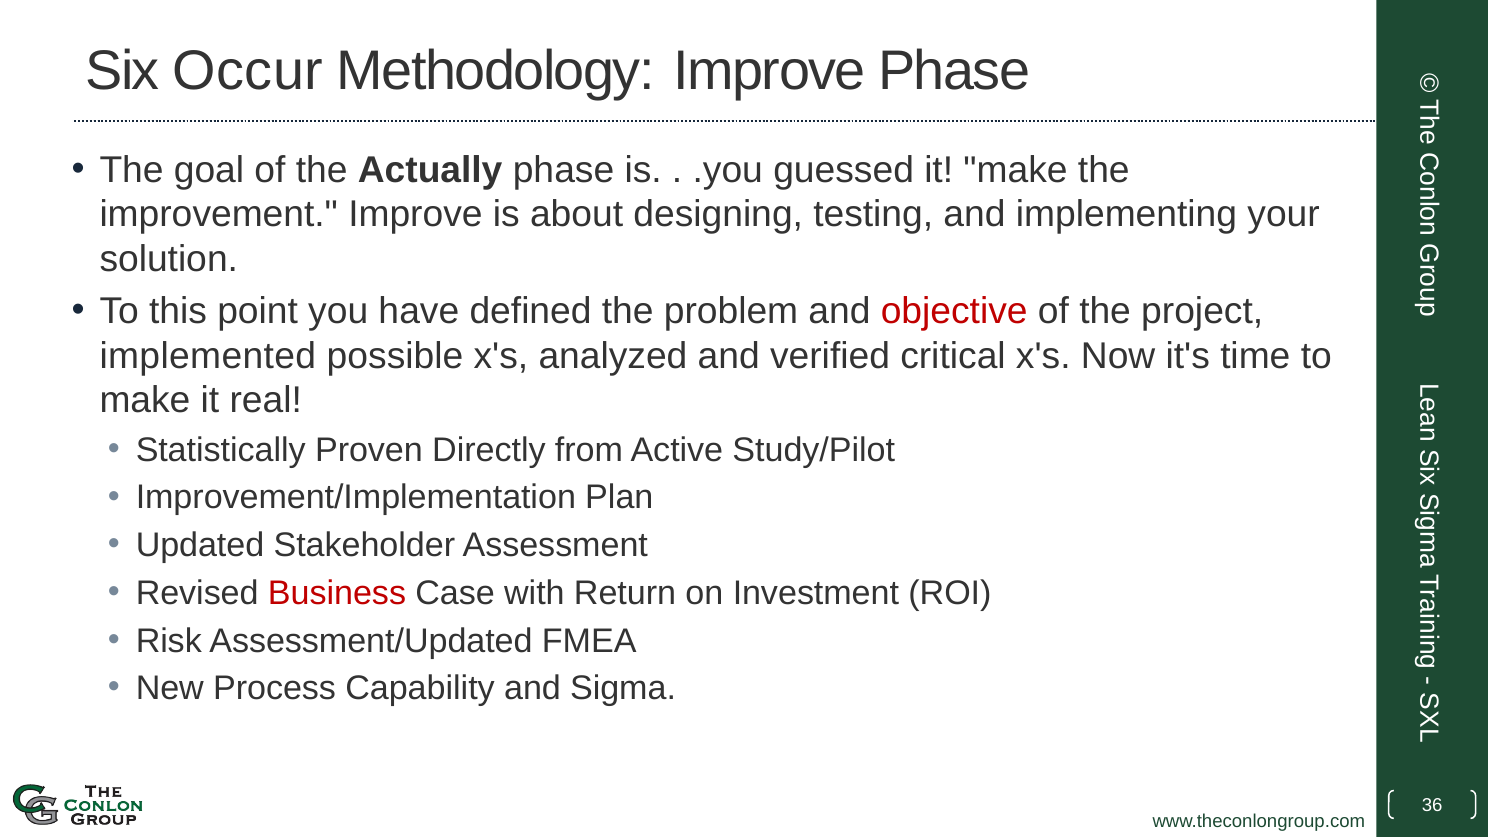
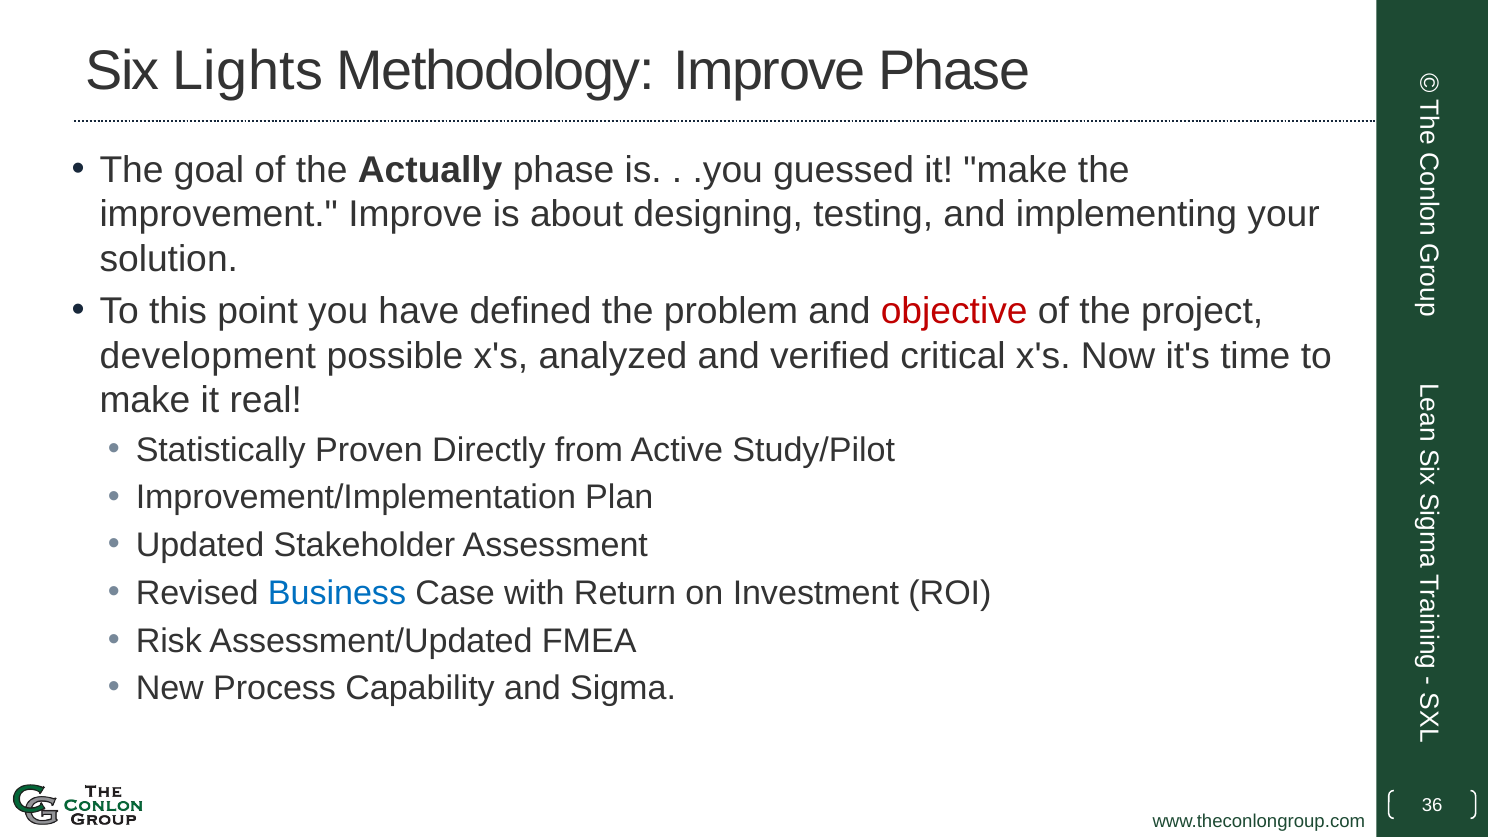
Occur: Occur -> Lights
implemented: implemented -> development
Business colour: red -> blue
